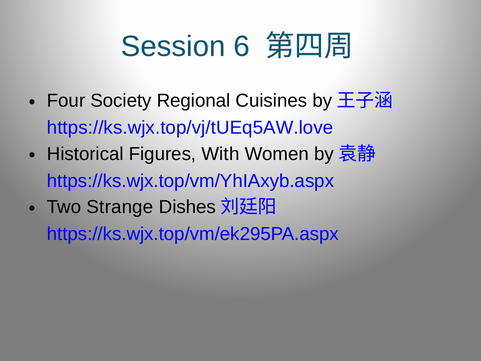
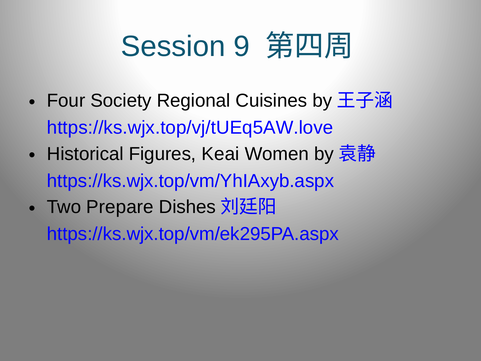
6: 6 -> 9
With: With -> Keai
Strange: Strange -> Prepare
